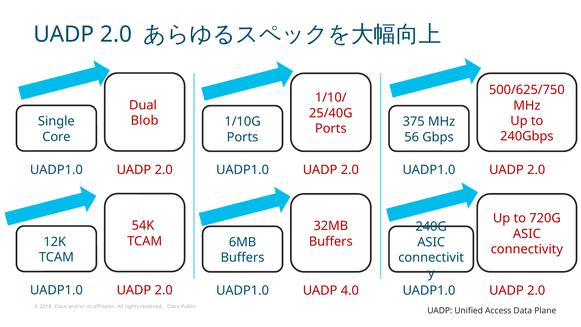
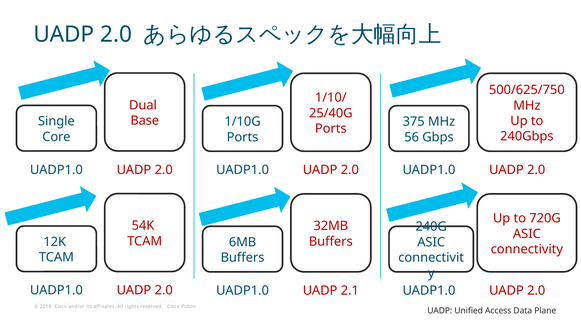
Blob: Blob -> Base
4.0: 4.0 -> 2.1
